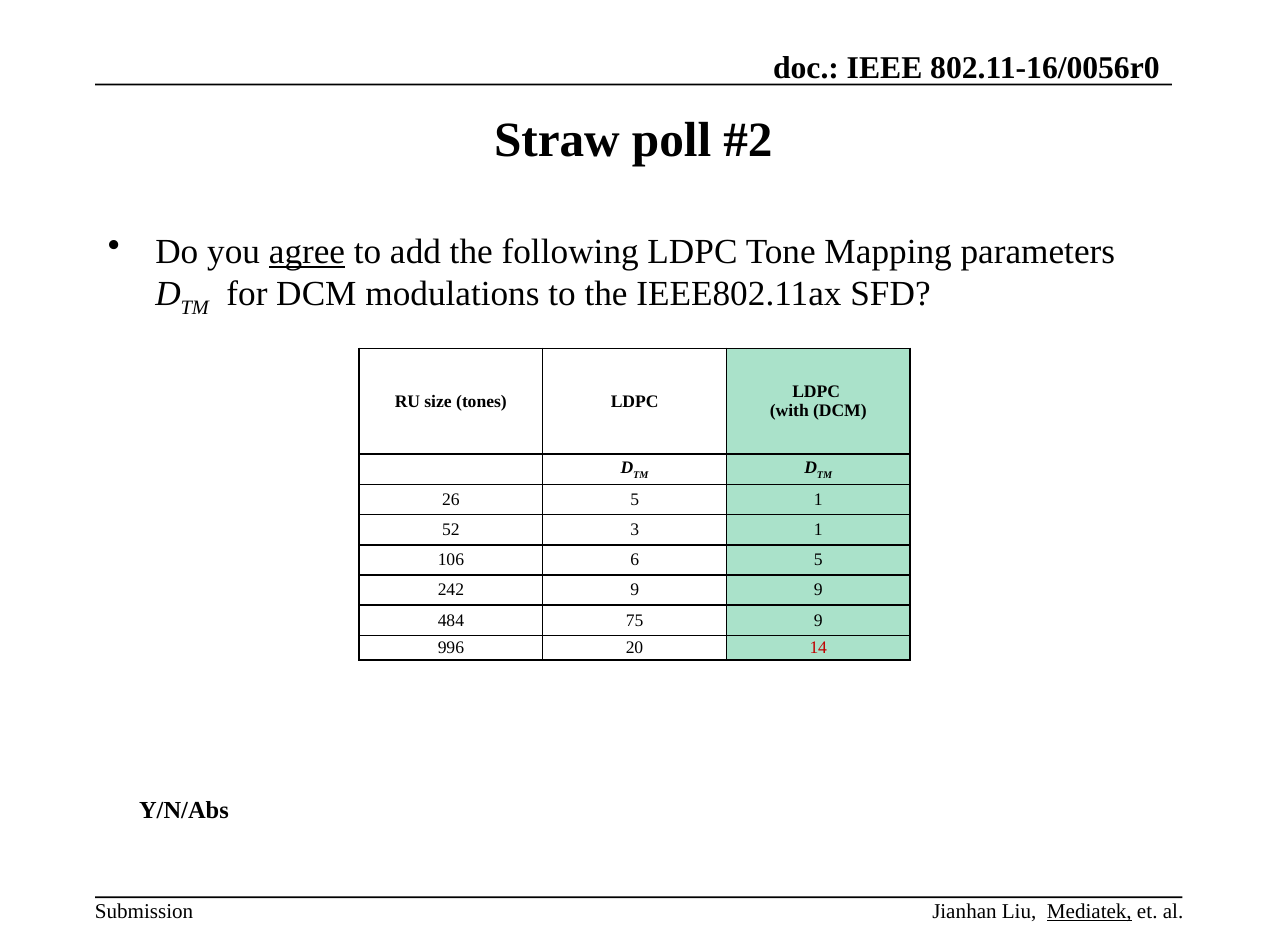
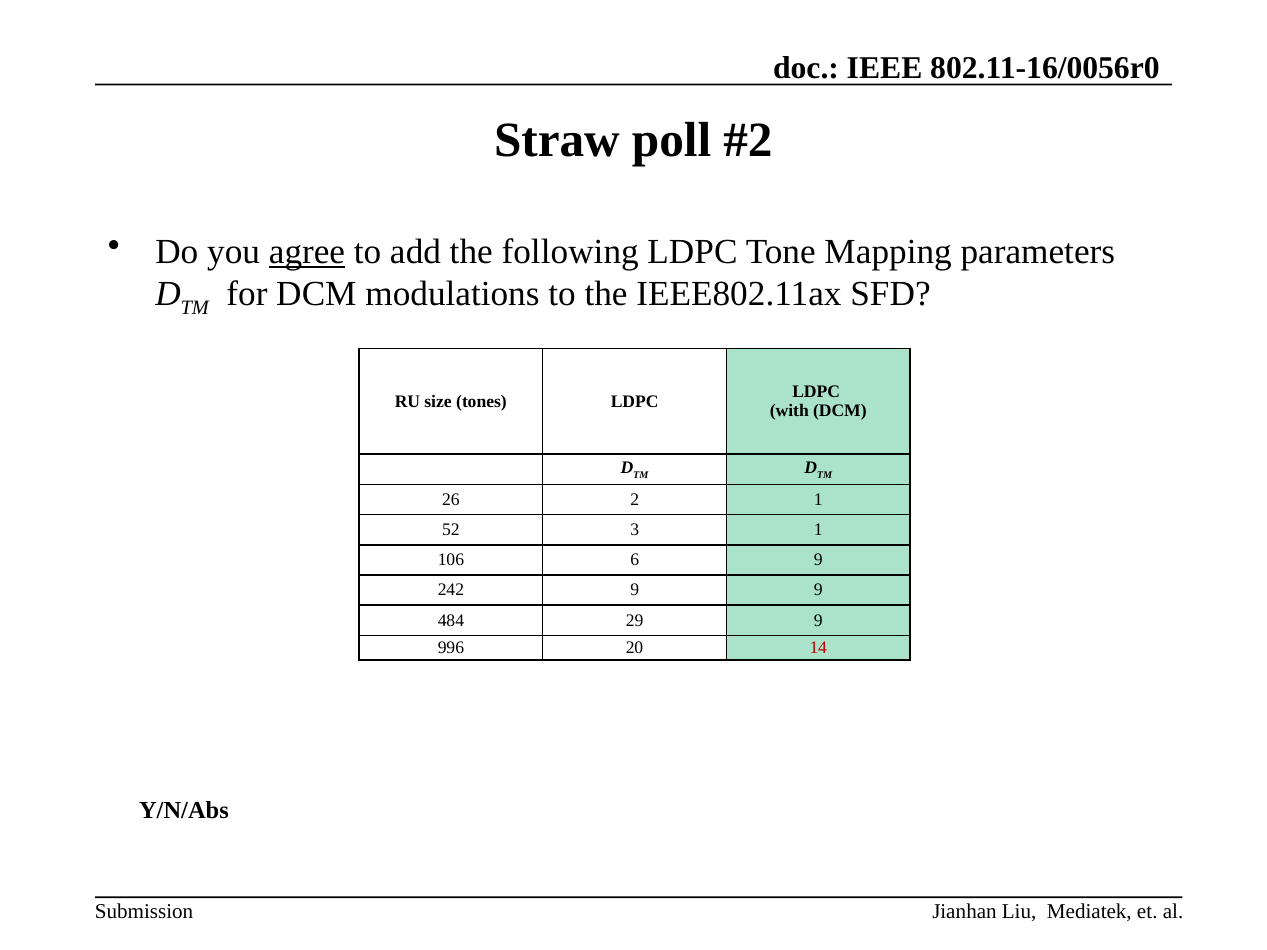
26 5: 5 -> 2
6 5: 5 -> 9
75: 75 -> 29
Mediatek underline: present -> none
